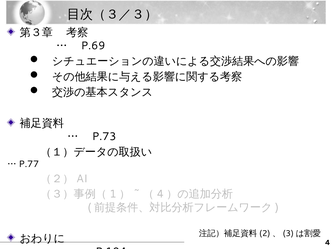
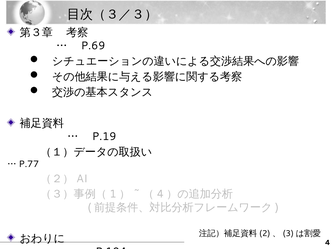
P.73: P.73 -> P.19
